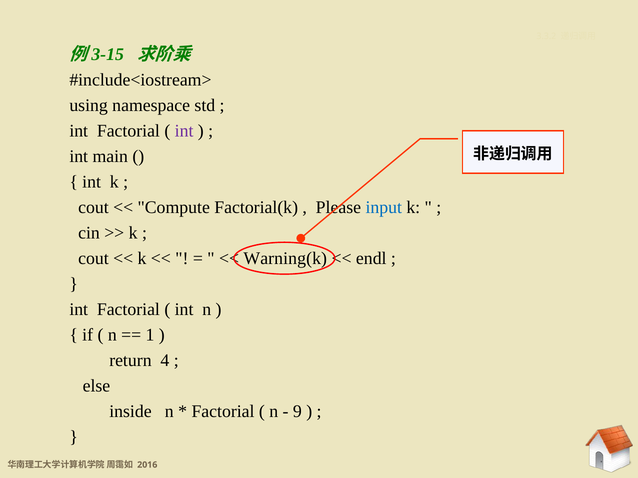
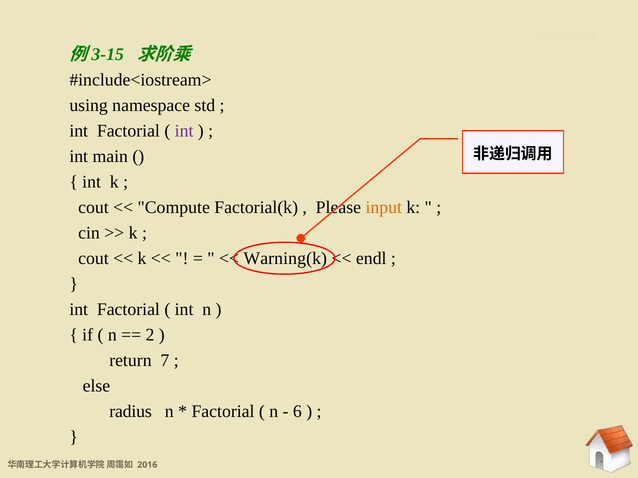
input colour: blue -> orange
1: 1 -> 2
4: 4 -> 7
inside: inside -> radius
9: 9 -> 6
